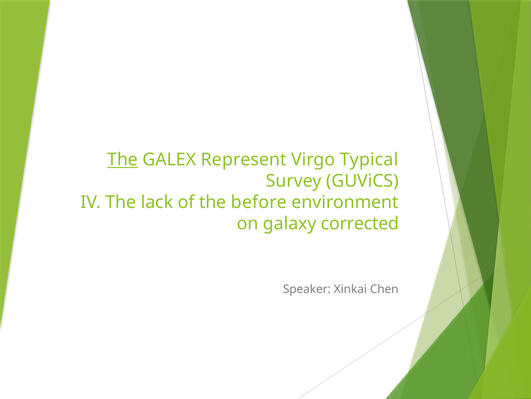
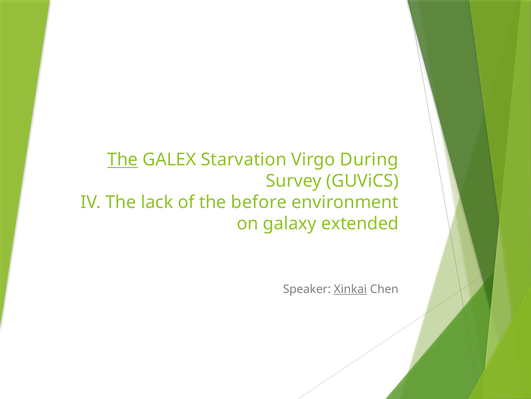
Represent: Represent -> Starvation
Typical: Typical -> During
corrected: corrected -> extended
Xinkai underline: none -> present
